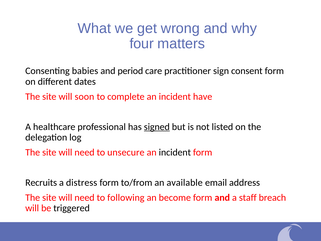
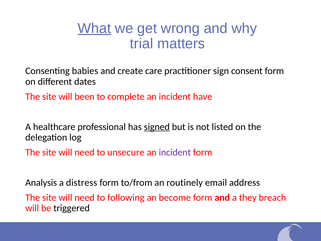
What underline: none -> present
four: four -> trial
period: period -> create
soon: soon -> been
incident at (175, 152) colour: black -> purple
Recruits: Recruits -> Analysis
available: available -> routinely
staff: staff -> they
